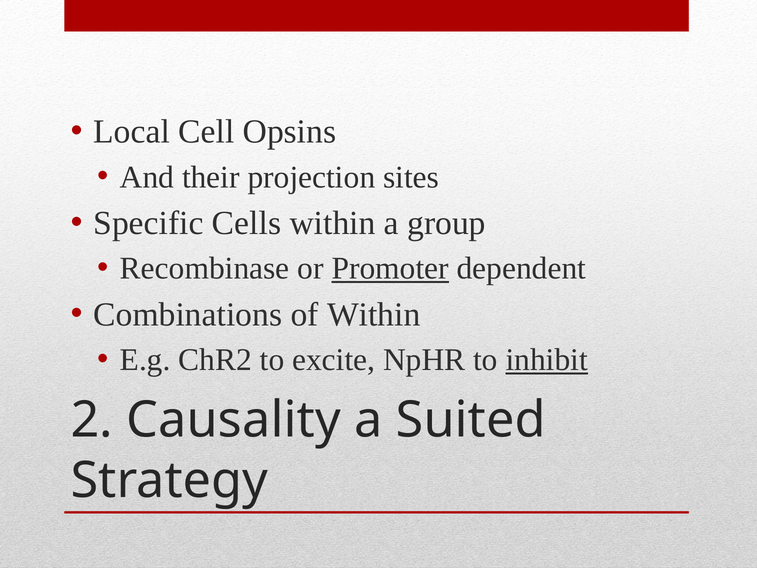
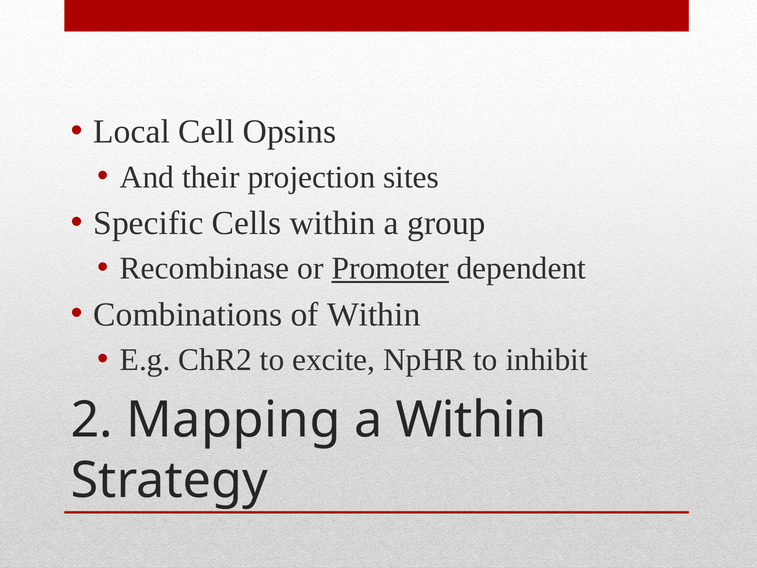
inhibit underline: present -> none
Causality: Causality -> Mapping
a Suited: Suited -> Within
